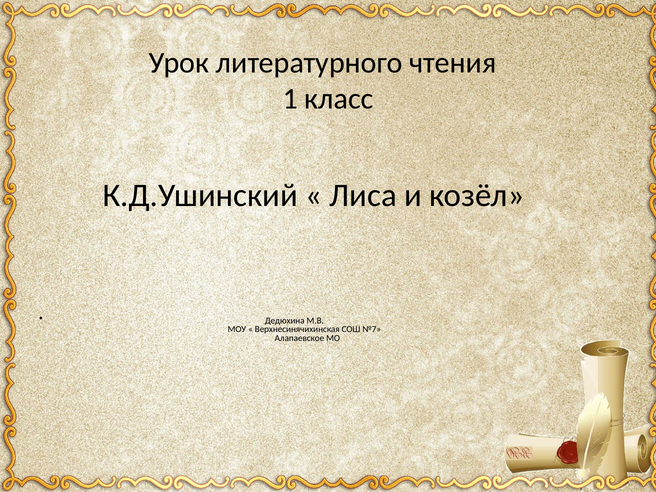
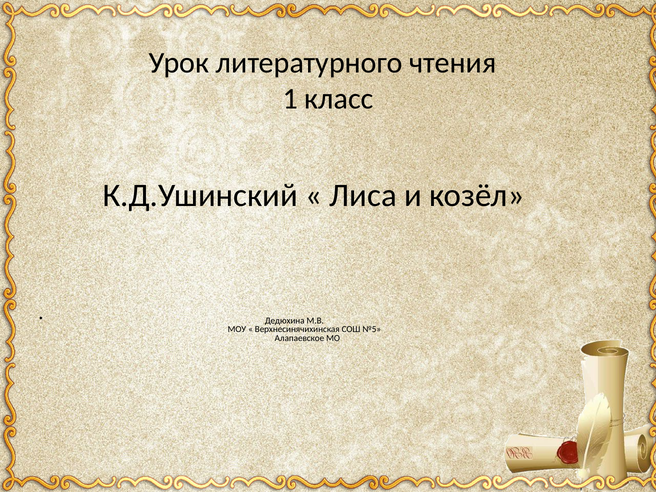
№7: №7 -> №5
